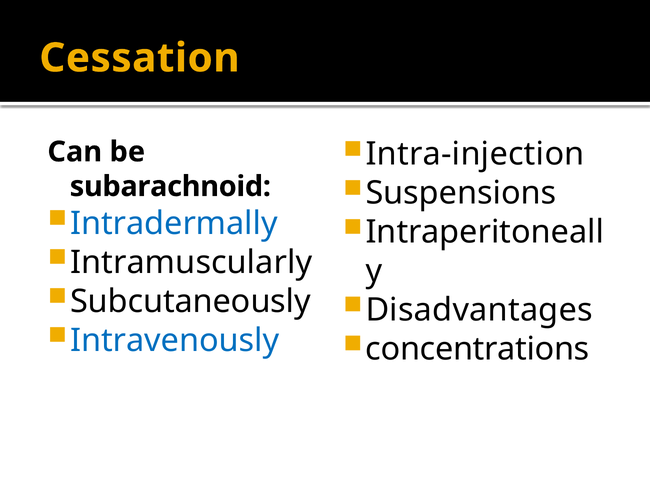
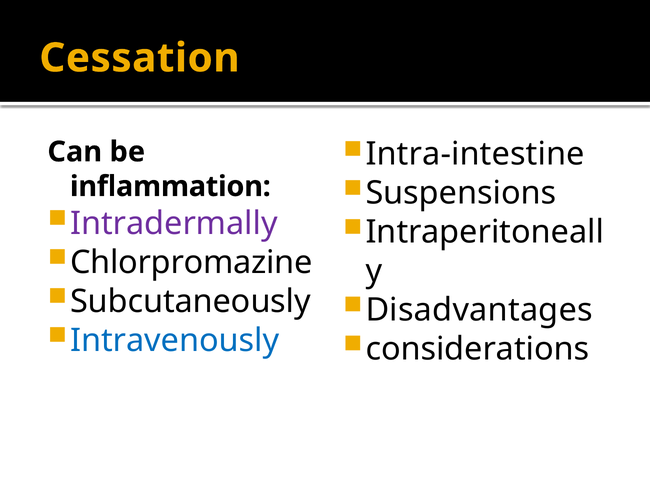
Intra-injection: Intra-injection -> Intra-intestine
subarachnoid: subarachnoid -> inflammation
Intradermally colour: blue -> purple
Intramuscularly: Intramuscularly -> Chlorpromazine
concentrations: concentrations -> considerations
